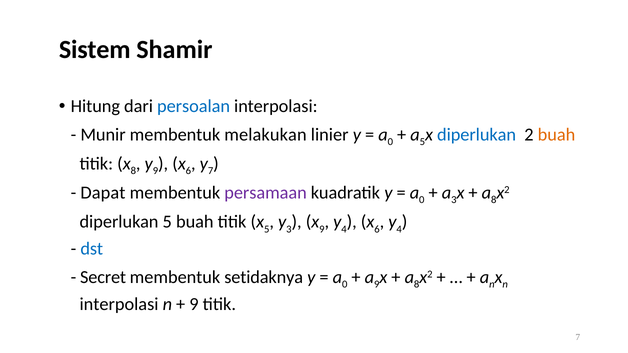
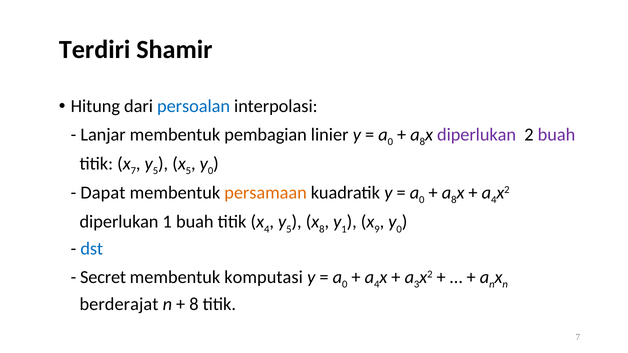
Sistem: Sistem -> Terdiri
Munir: Munir -> Lanjar
melakukan: melakukan -> pembagian
5 at (422, 142): 5 -> 8
diperlukan at (477, 135) colour: blue -> purple
buah at (556, 135) colour: orange -> purple
8 at (133, 171): 8 -> 7
9 at (155, 171): 9 -> 5
6 at (188, 171): 6 -> 5
7 at (211, 171): 7 -> 0
persamaan colour: purple -> orange
3 at (454, 200): 3 -> 8
8 at (494, 200): 8 -> 4
diperlukan 5: 5 -> 1
5 at (267, 229): 5 -> 4
3 at (289, 229): 3 -> 5
9 at (322, 229): 9 -> 8
4 at (344, 229): 4 -> 1
6 at (377, 229): 6 -> 9
4 at (399, 229): 4 -> 0
setidaknya: setidaknya -> komputasi
9 at (377, 285): 9 -> 4
8 at (417, 285): 8 -> 3
interpolasi at (119, 304): interpolasi -> berderajat
9 at (194, 304): 9 -> 8
